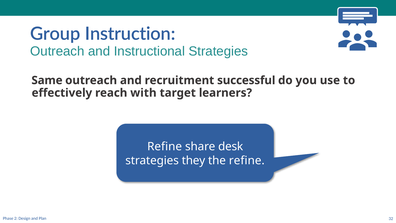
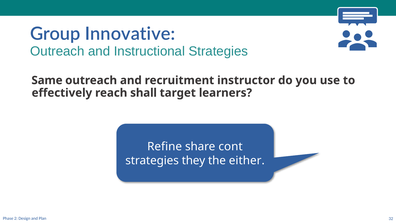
Instruction: Instruction -> Innovative
successful: successful -> instructor
with: with -> shall
desk: desk -> cont
the refine: refine -> either
